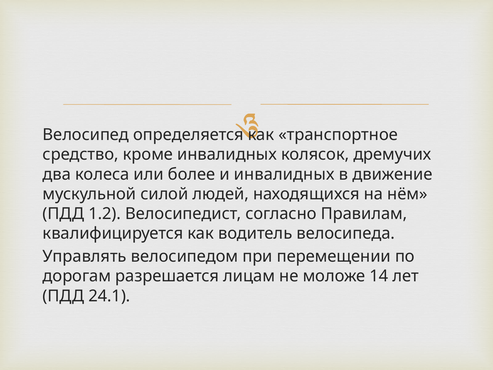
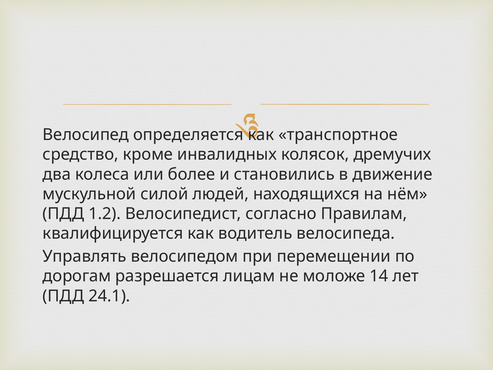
и инвалидных: инвалидных -> становились
